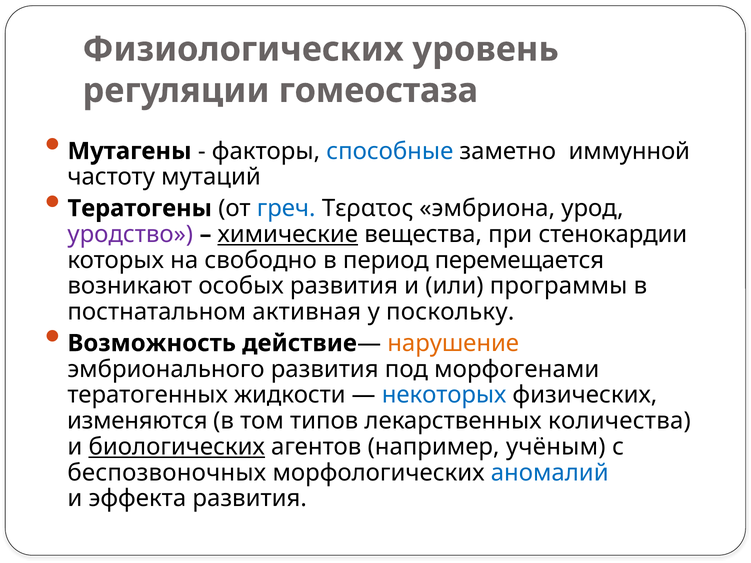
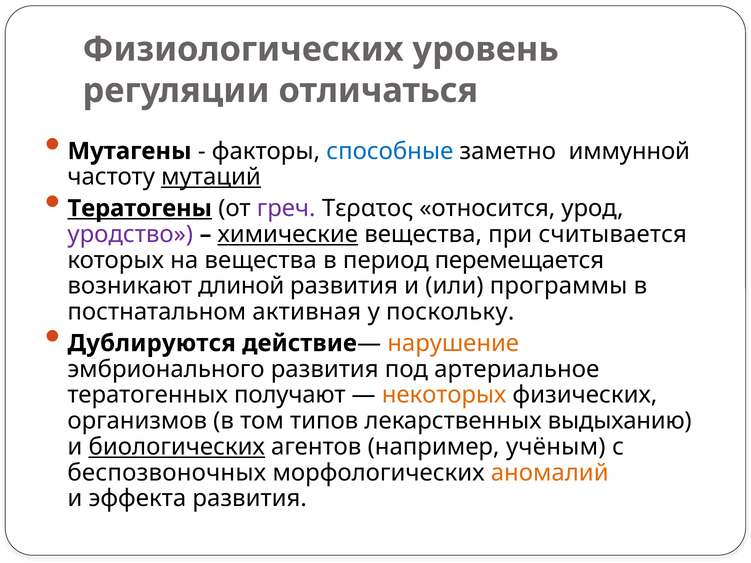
гомеостаза: гомеостаза -> отличаться
мутаций underline: none -> present
Тератогены underline: none -> present
греч colour: blue -> purple
эмбриона: эмбриона -> относится
стенокардии: стенокардии -> считывается
на свободно: свободно -> вещества
особых: особых -> длиной
Возможность: Возможность -> Дублируются
морфогенами: морфогенами -> артериальное
жидкости: жидкости -> получают
некоторых colour: blue -> orange
изменяются: изменяются -> организмов
количества: количества -> выдыханию
аномалий colour: blue -> orange
